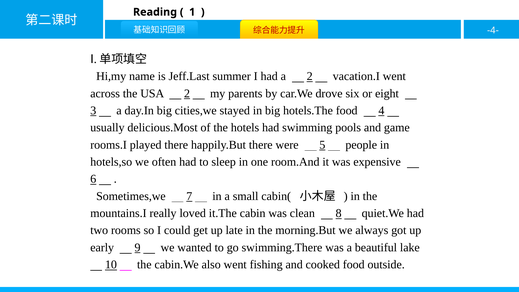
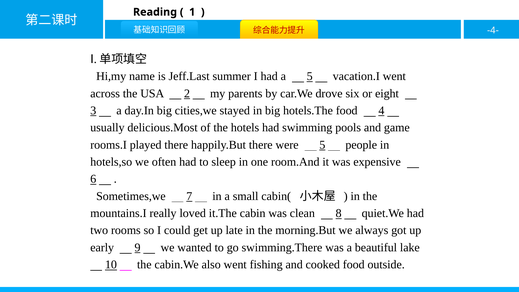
a 2: 2 -> 5
